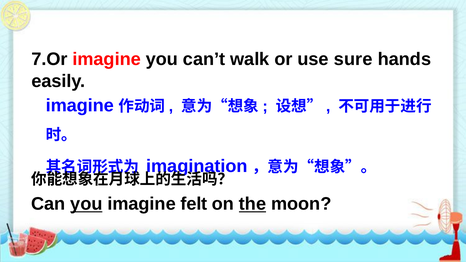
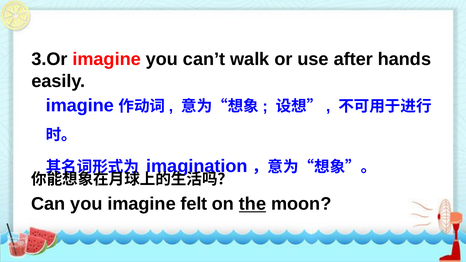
7.Or: 7.Or -> 3.Or
sure: sure -> after
you at (86, 204) underline: present -> none
